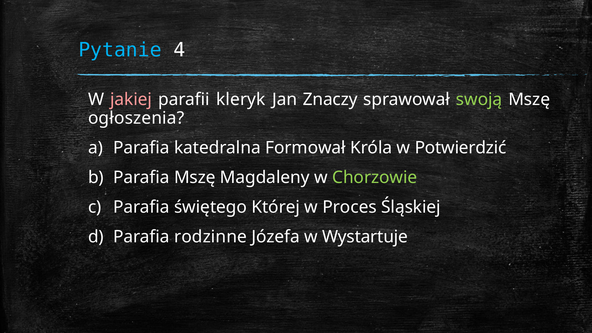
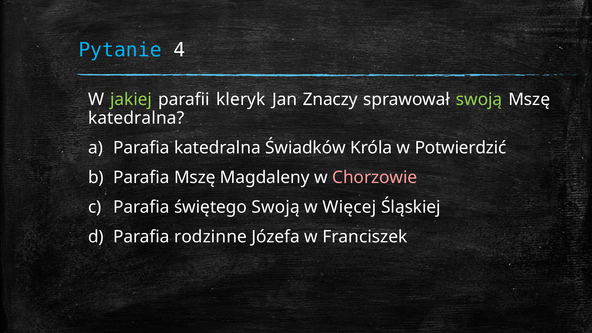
jakiej colour: pink -> light green
ogłoszenia at (136, 118): ogłoszenia -> katedralna
Formował: Formował -> Świadków
Chorzowie colour: light green -> pink
świętego Której: Której -> Swoją
Proces: Proces -> Więcej
Wystartuje: Wystartuje -> Franciszek
